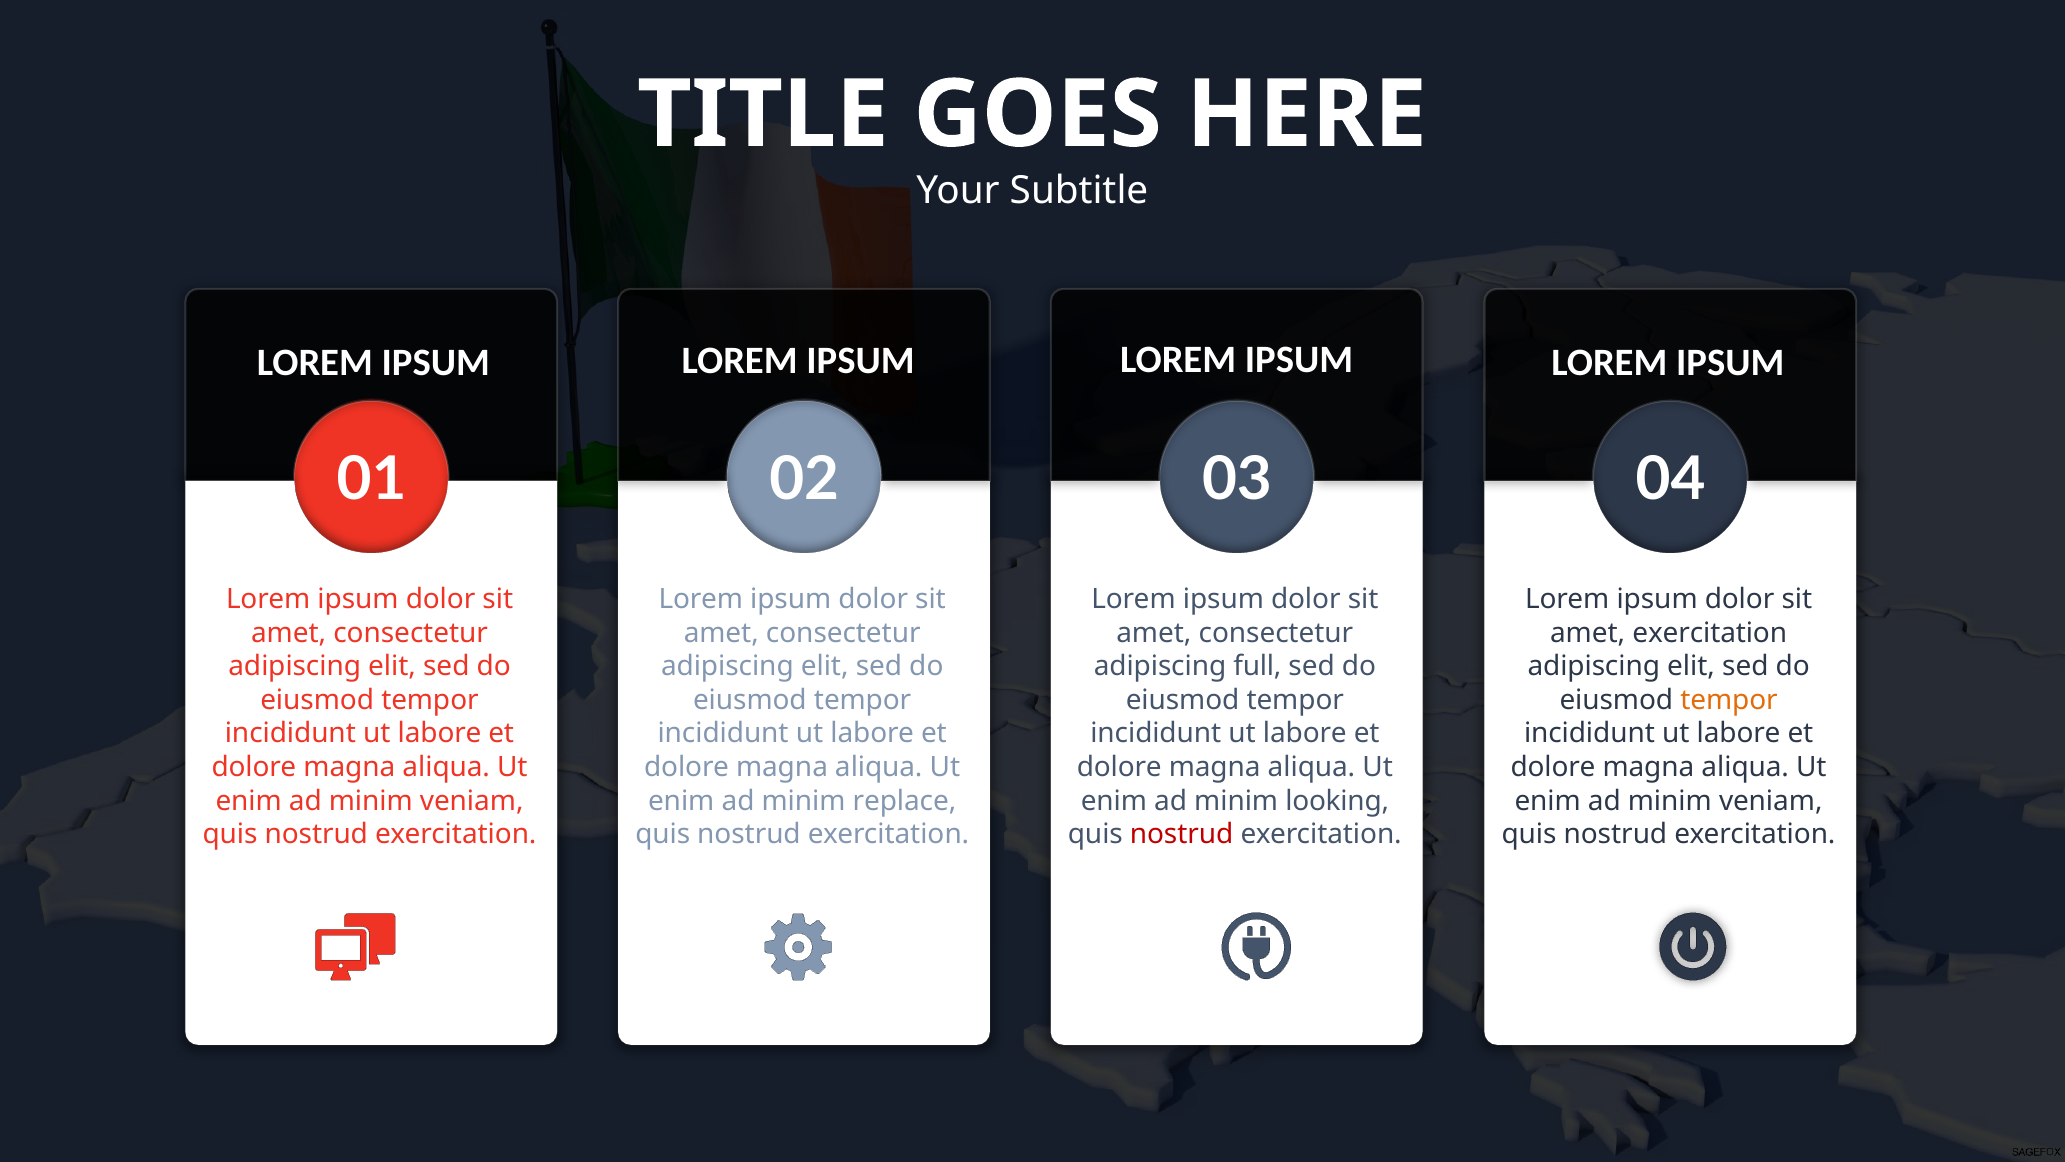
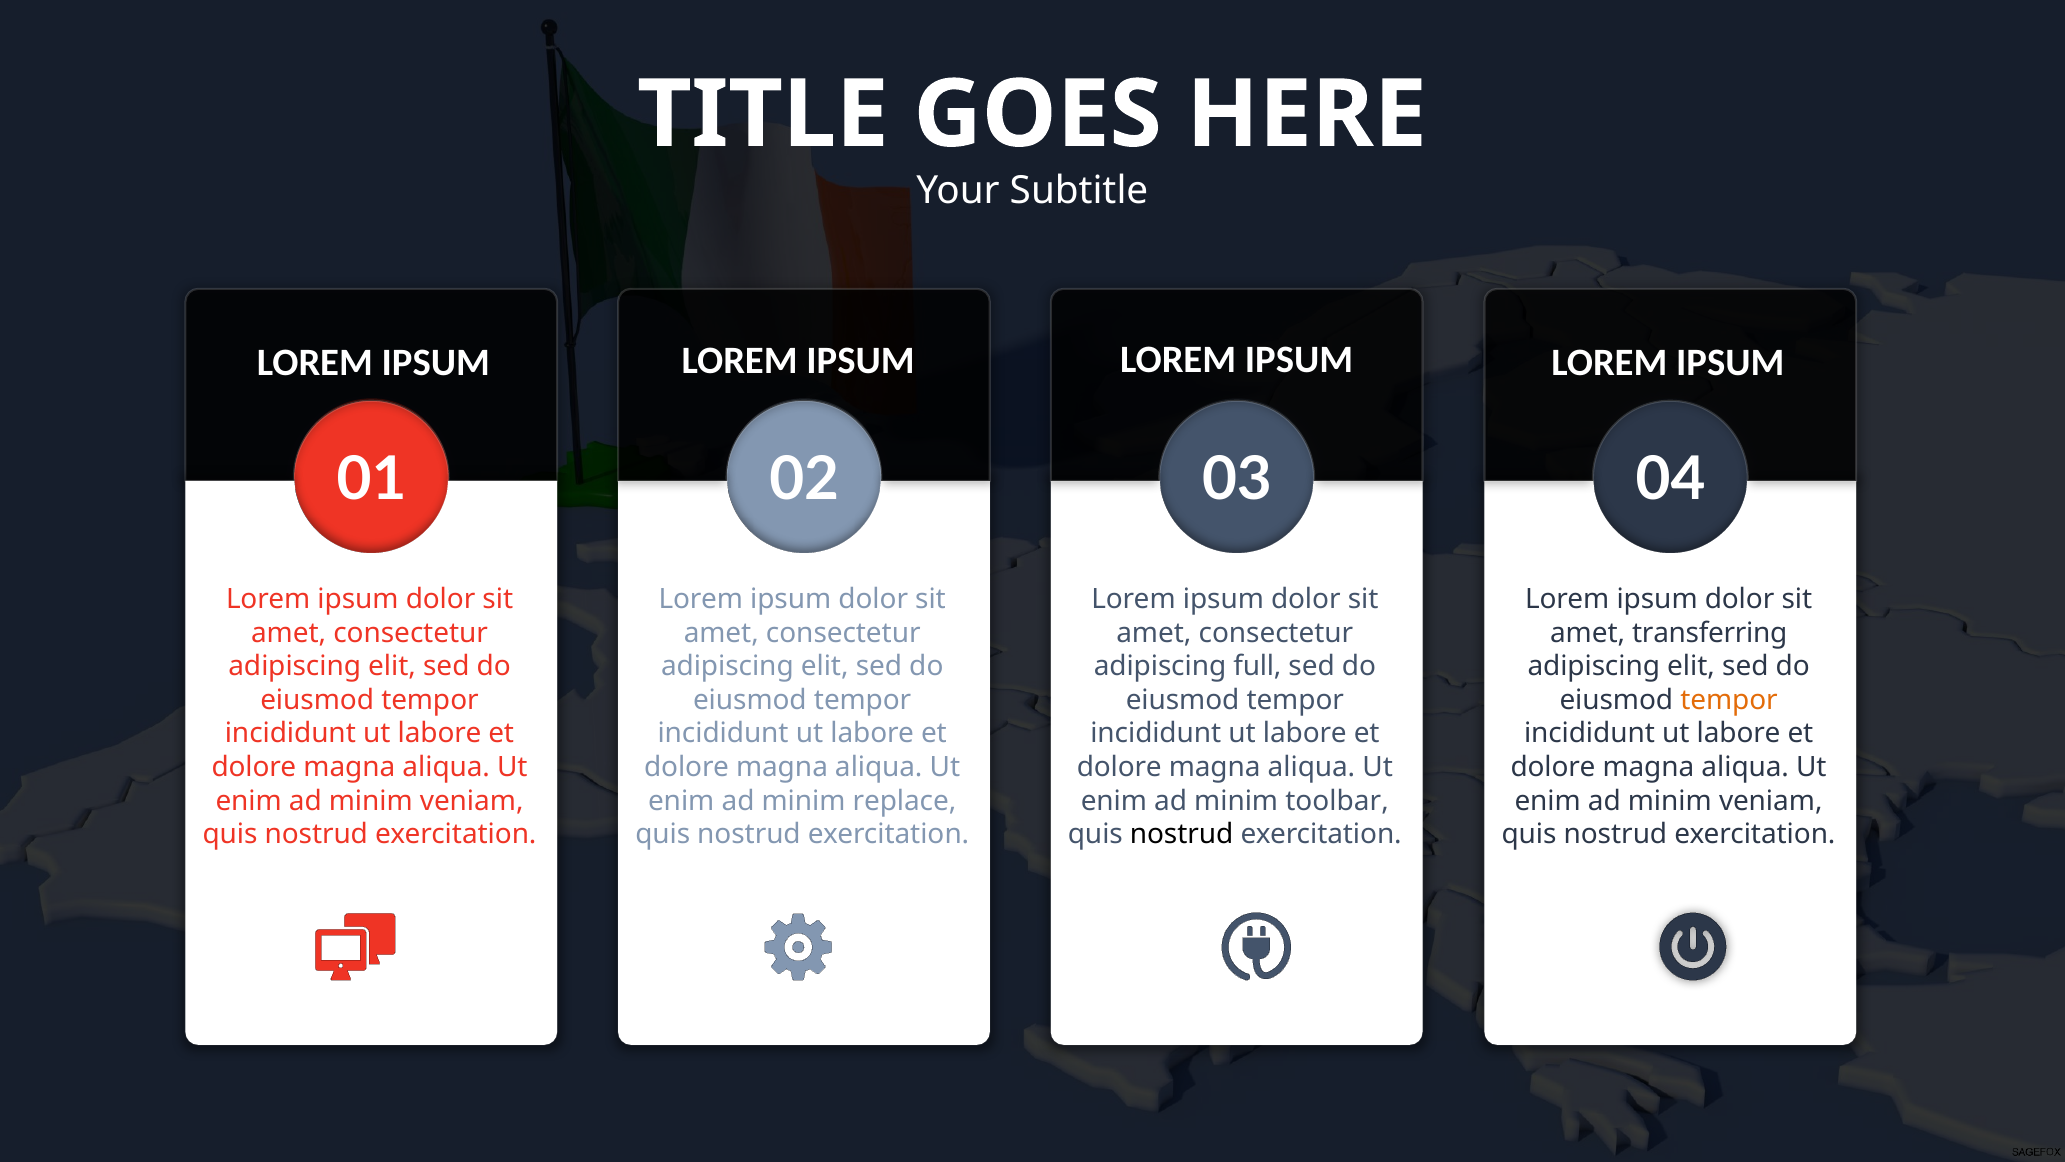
amet exercitation: exercitation -> transferring
looking: looking -> toolbar
nostrud at (1182, 834) colour: red -> black
